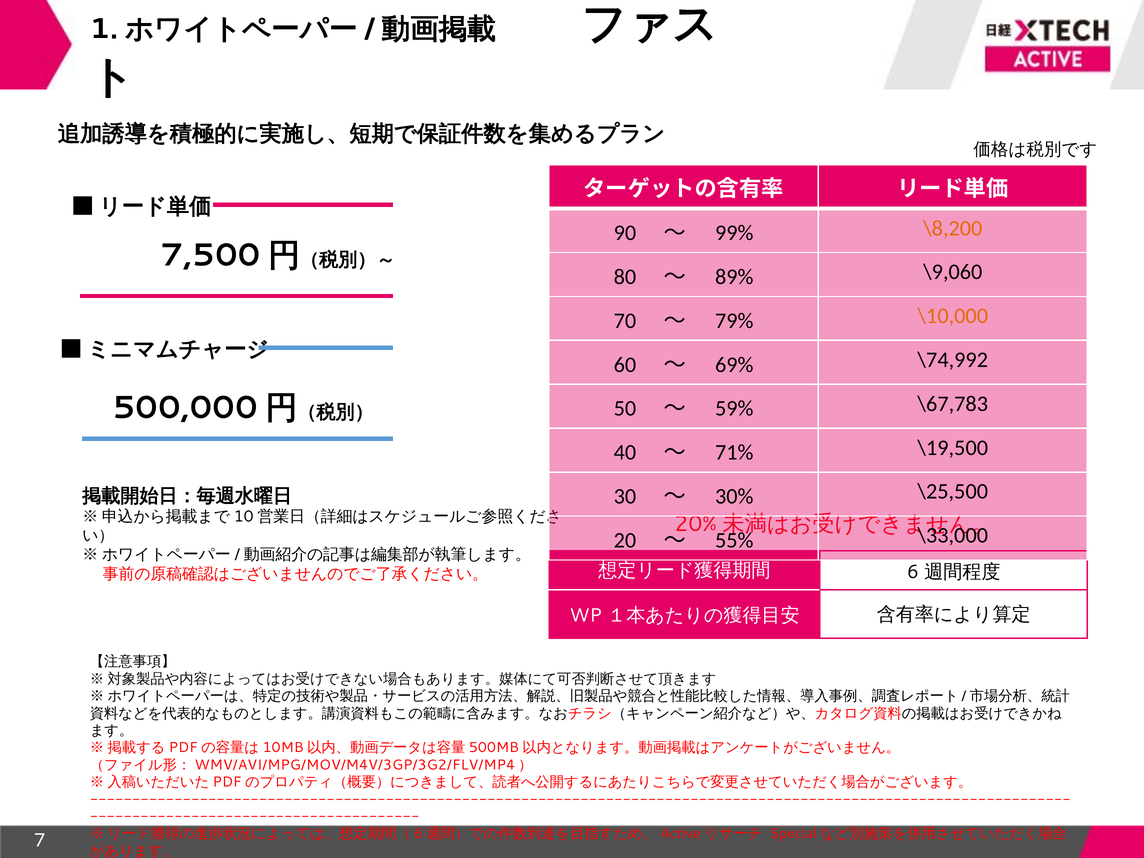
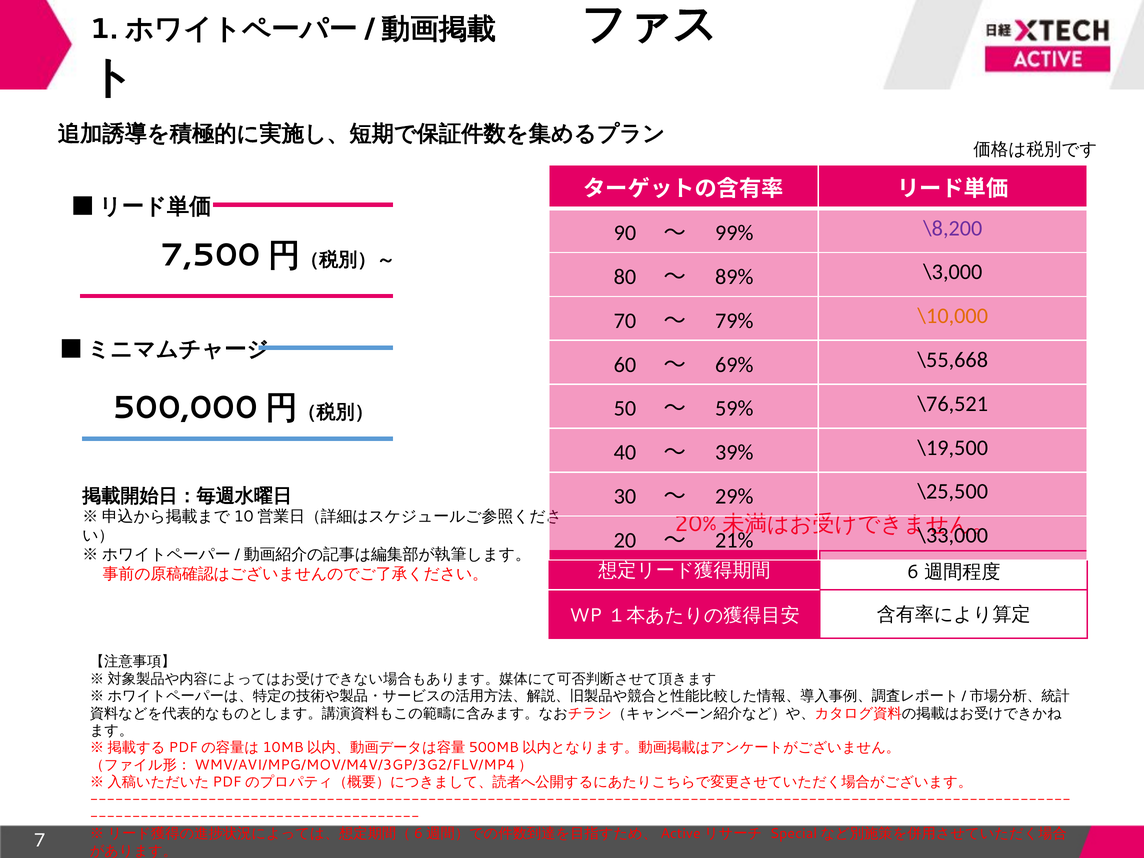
\8,200 colour: orange -> purple
\9,060: \9,060 -> \3,000
\74,992: \74,992 -> \55,668
\67,783: \67,783 -> \76,521
71%: 71% -> 39%
30%: 30% -> 29%
55%: 55% -> 21%
